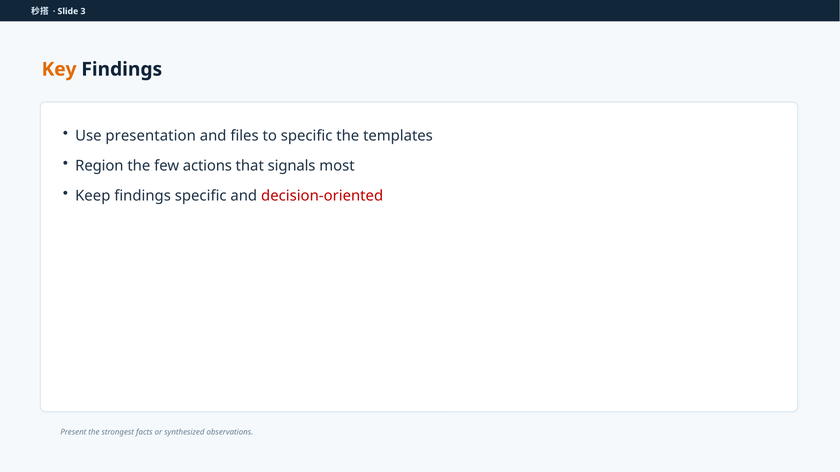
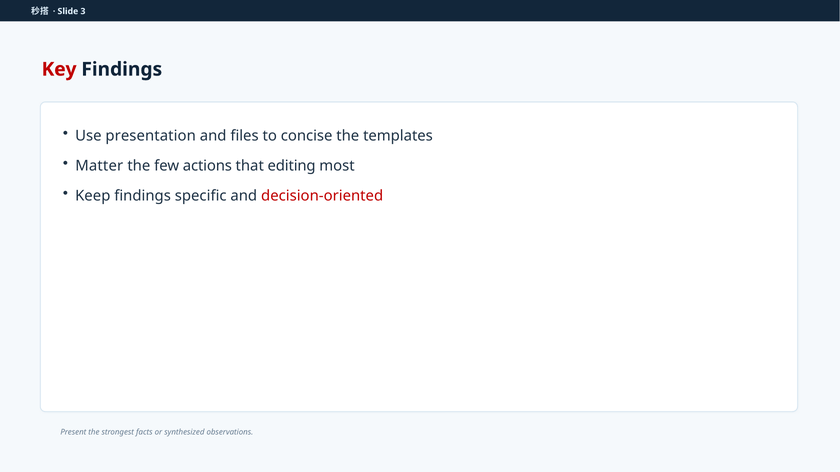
Key colour: orange -> red
to specific: specific -> concise
Region: Region -> Matter
signals: signals -> editing
